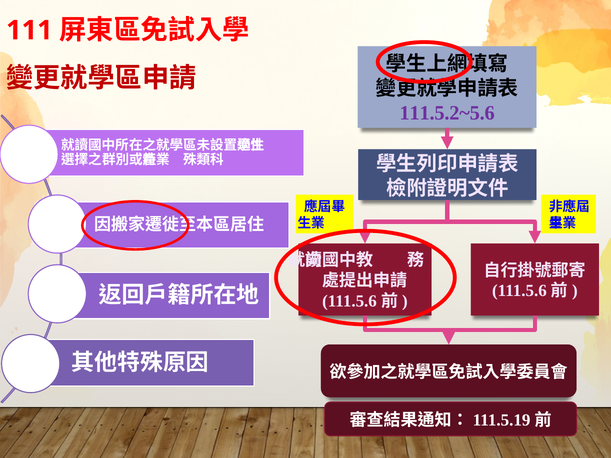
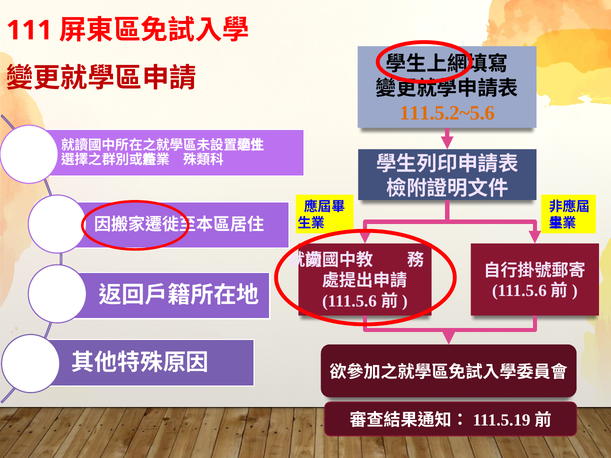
111.5.2~5.6 colour: purple -> orange
